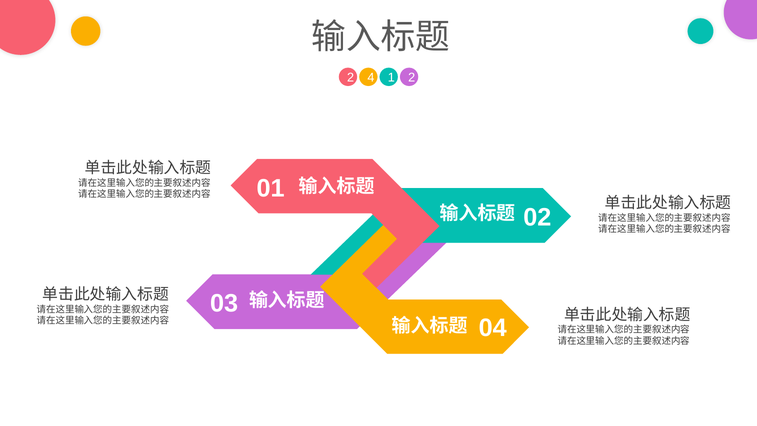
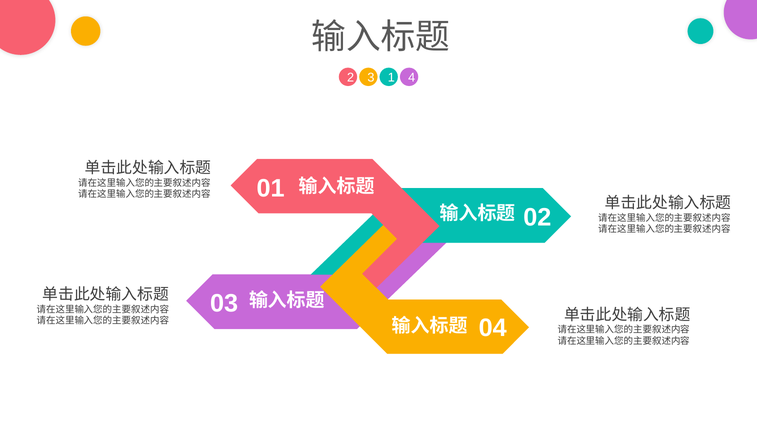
4: 4 -> 3
1 2: 2 -> 4
